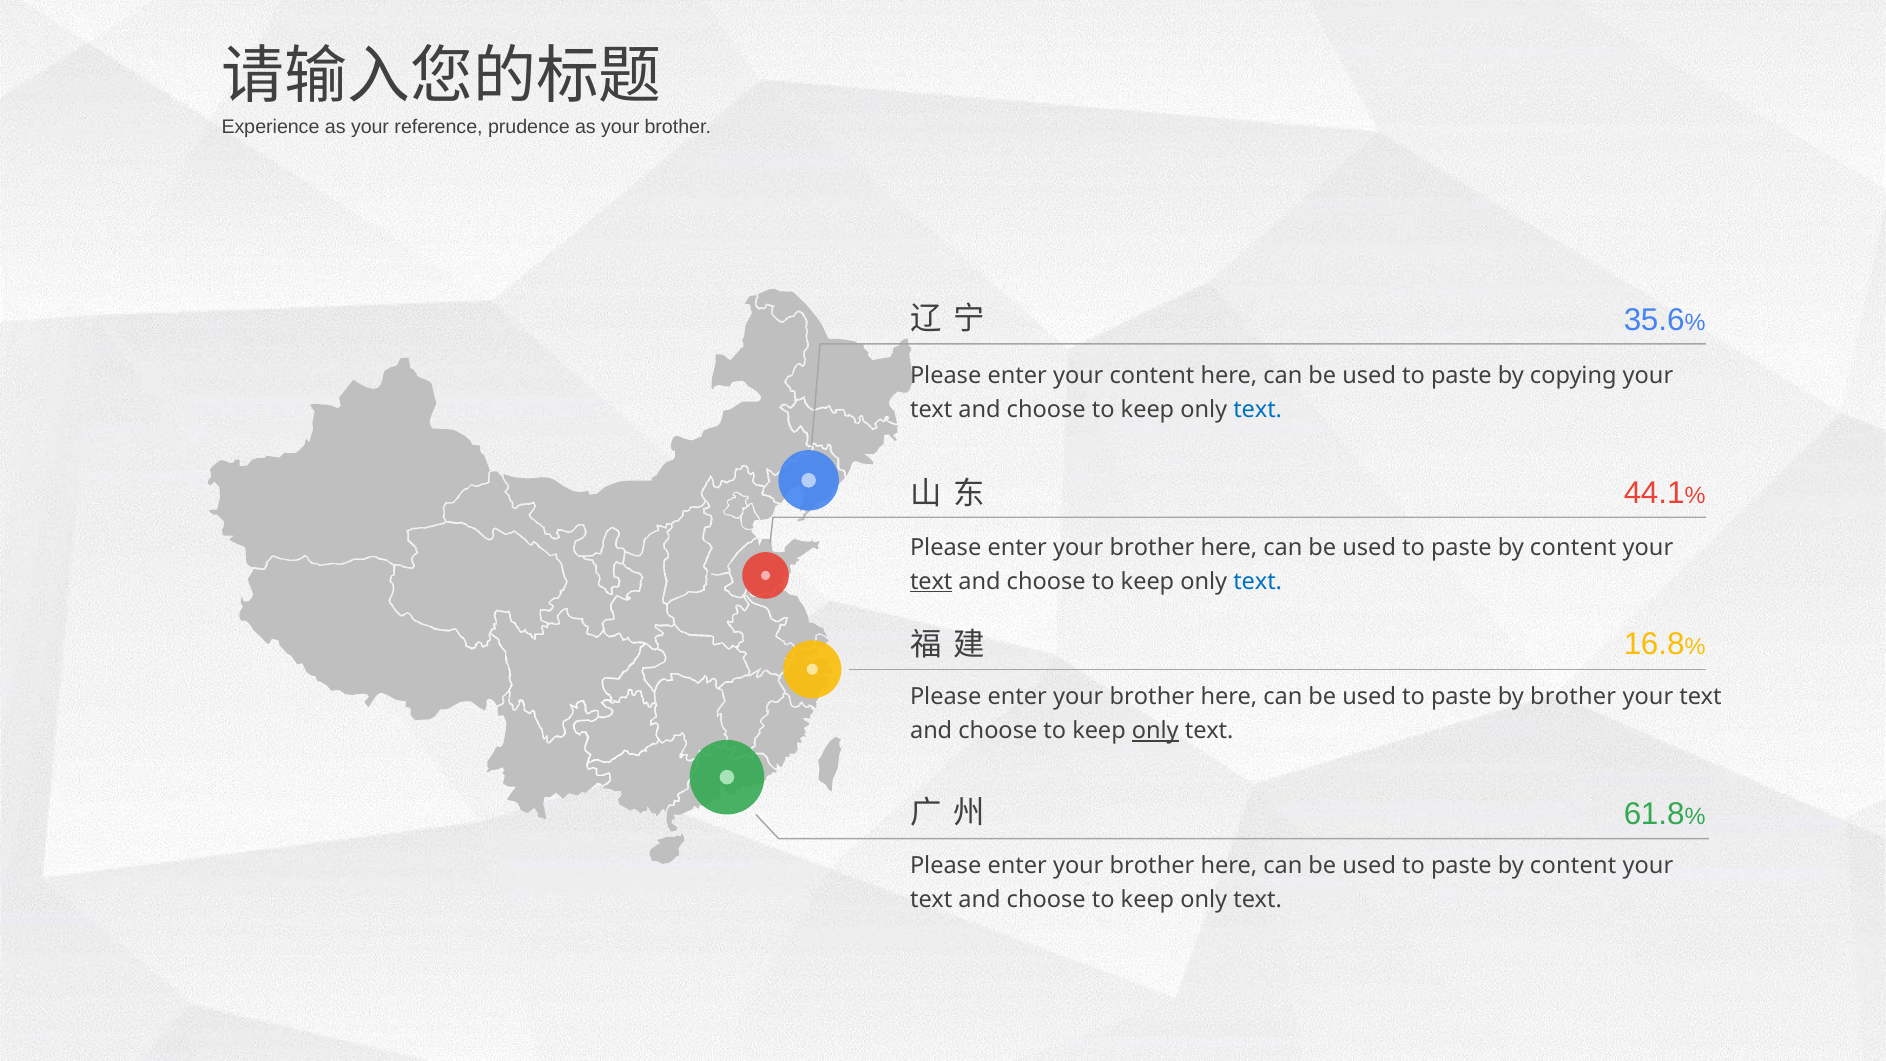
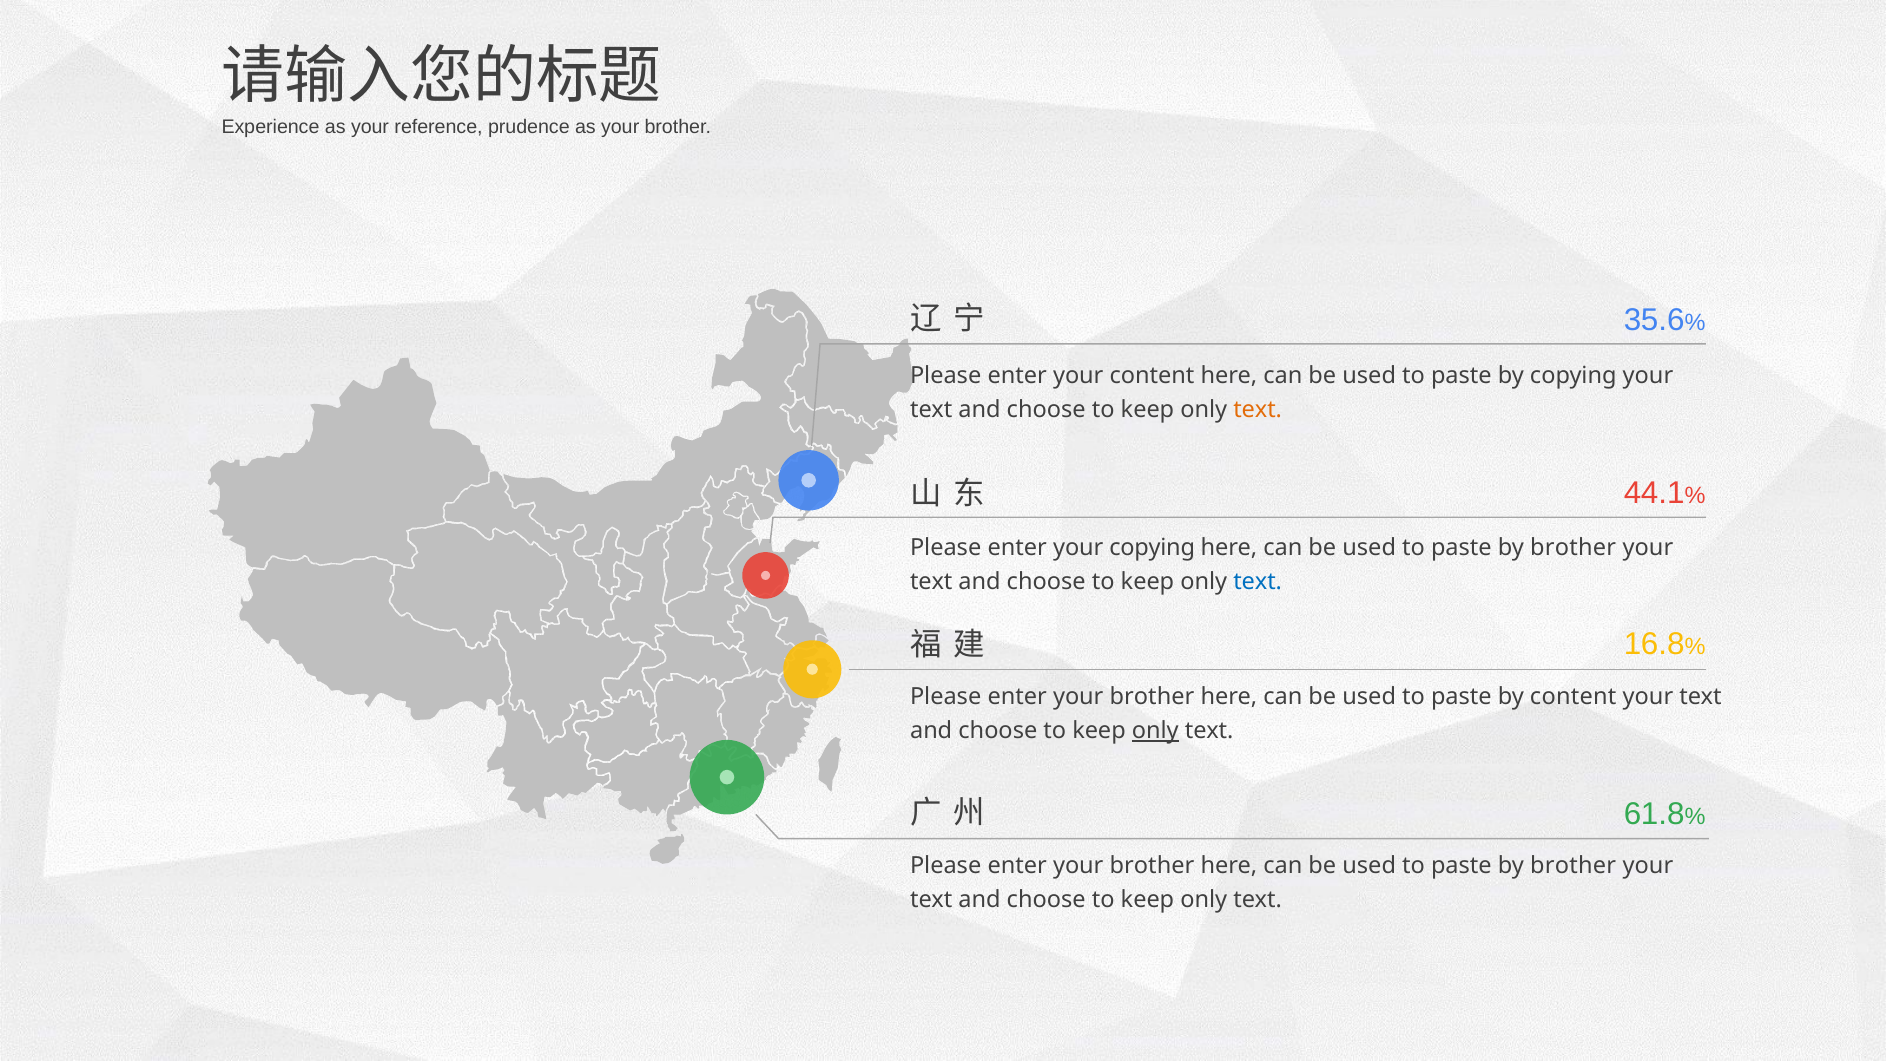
text at (1258, 410) colour: blue -> orange
brother at (1152, 547): brother -> copying
content at (1573, 547): content -> brother
text at (931, 581) underline: present -> none
by brother: brother -> content
content at (1573, 866): content -> brother
